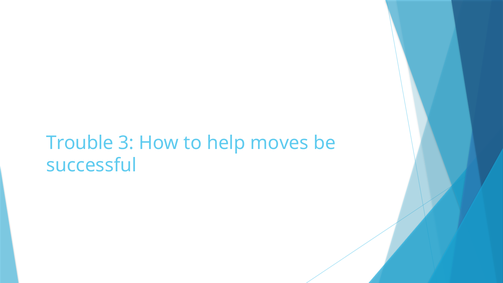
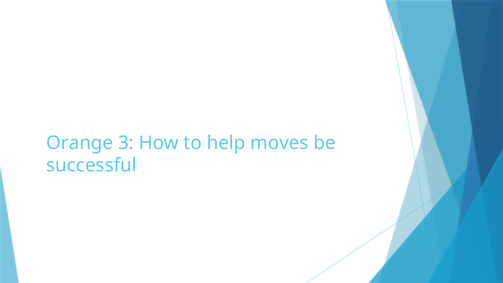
Trouble: Trouble -> Orange
